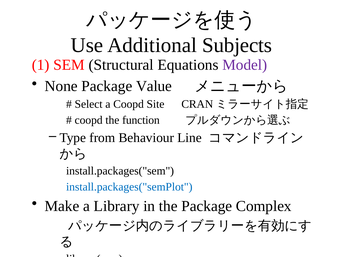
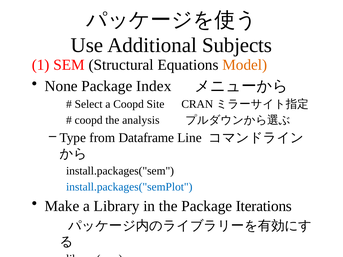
Model colour: purple -> orange
Value: Value -> Index
function: function -> analysis
Behaviour: Behaviour -> Dataframe
Complex: Complex -> Iterations
